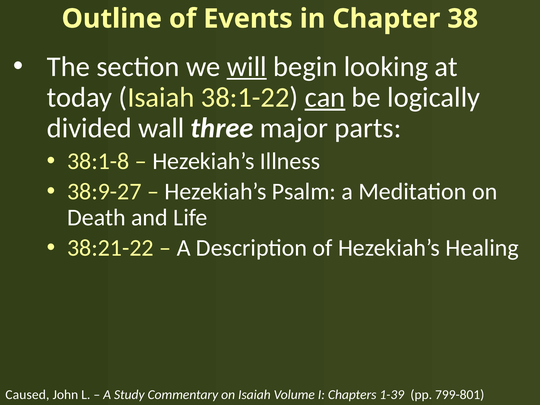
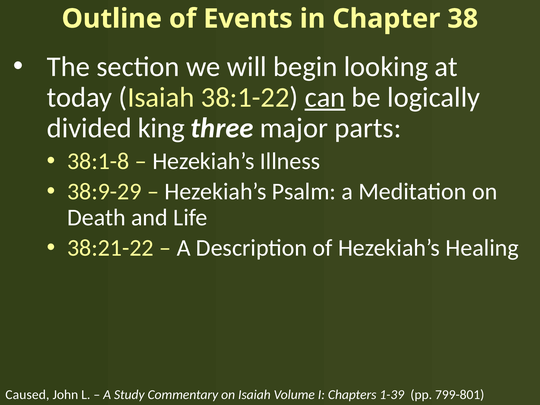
will underline: present -> none
wall: wall -> king
38:9-27: 38:9-27 -> 38:9-29
